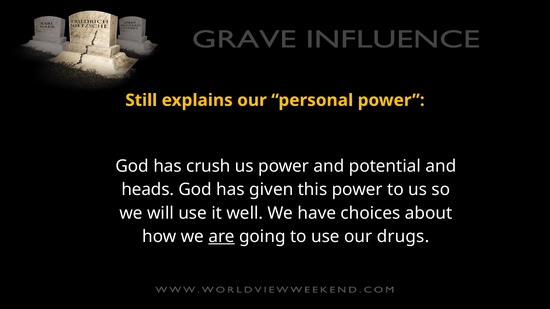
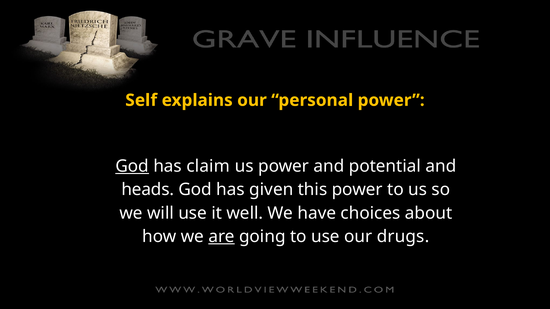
Still: Still -> Self
God at (132, 166) underline: none -> present
crush: crush -> claim
